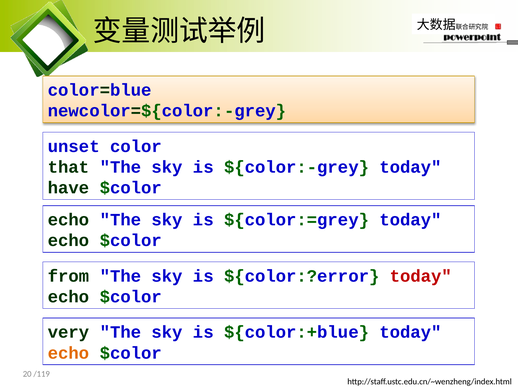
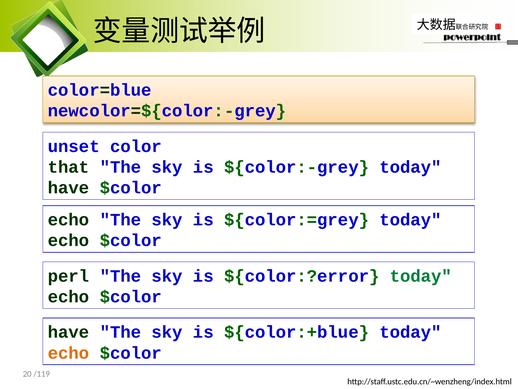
from: from -> perl
today at (421, 276) colour: red -> green
very at (69, 332): very -> have
